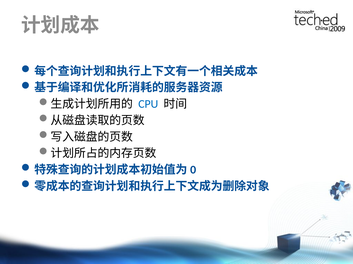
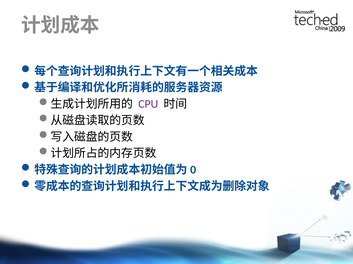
CPU colour: blue -> purple
